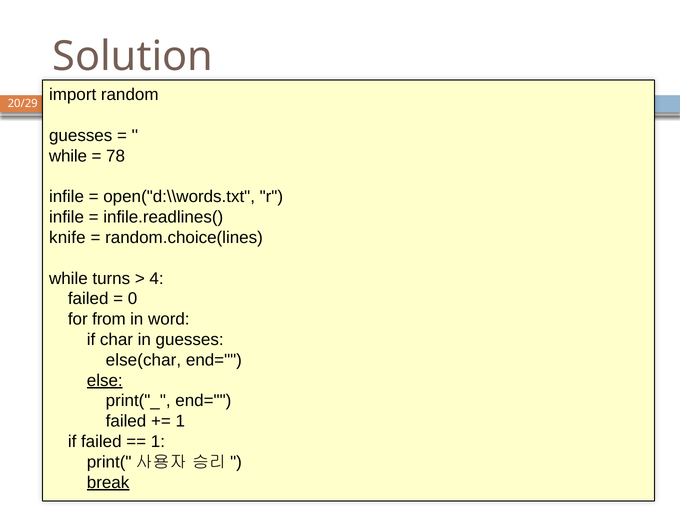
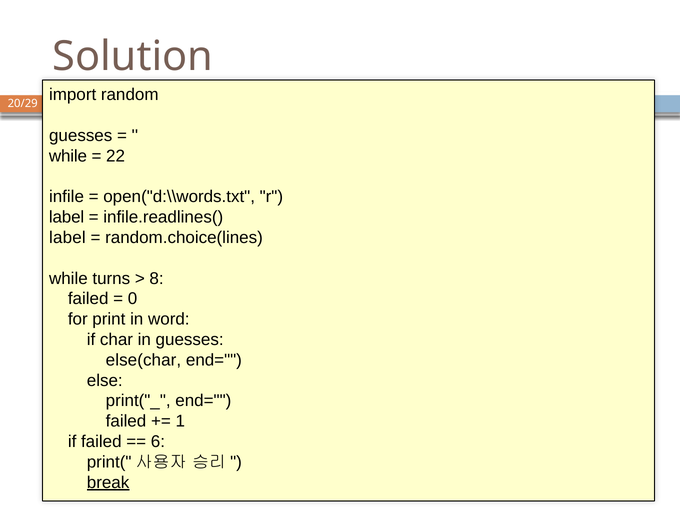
78: 78 -> 22
infile at (67, 217): infile -> label
knife at (67, 238): knife -> label
4: 4 -> 8
from: from -> print
else underline: present -> none
1 at (158, 442): 1 -> 6
